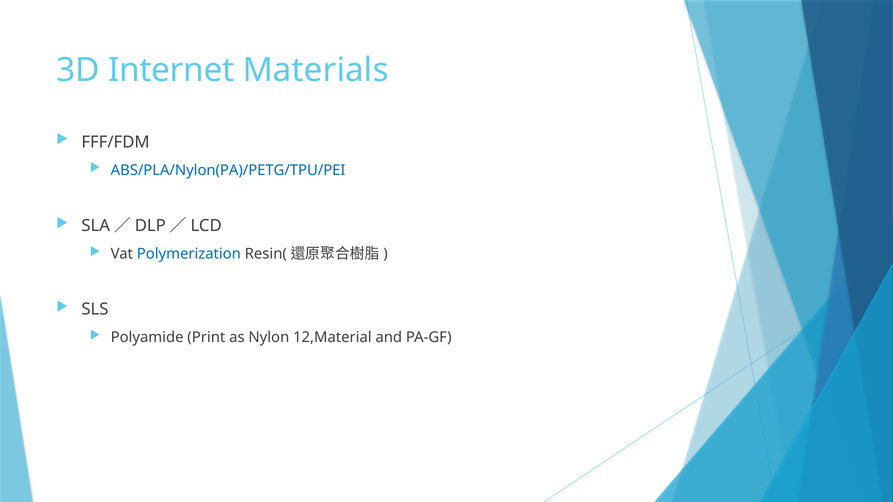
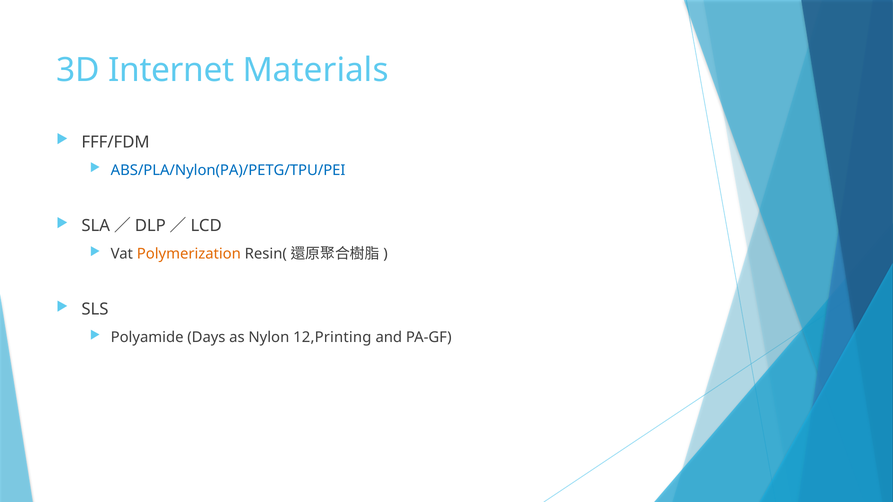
Polymerization colour: blue -> orange
Print: Print -> Days
12,Material: 12,Material -> 12,Printing
